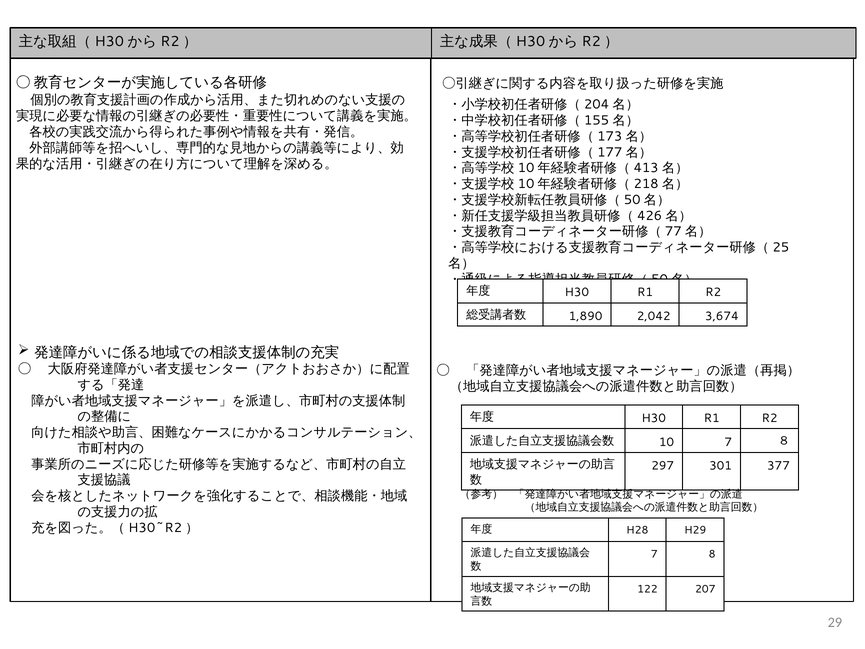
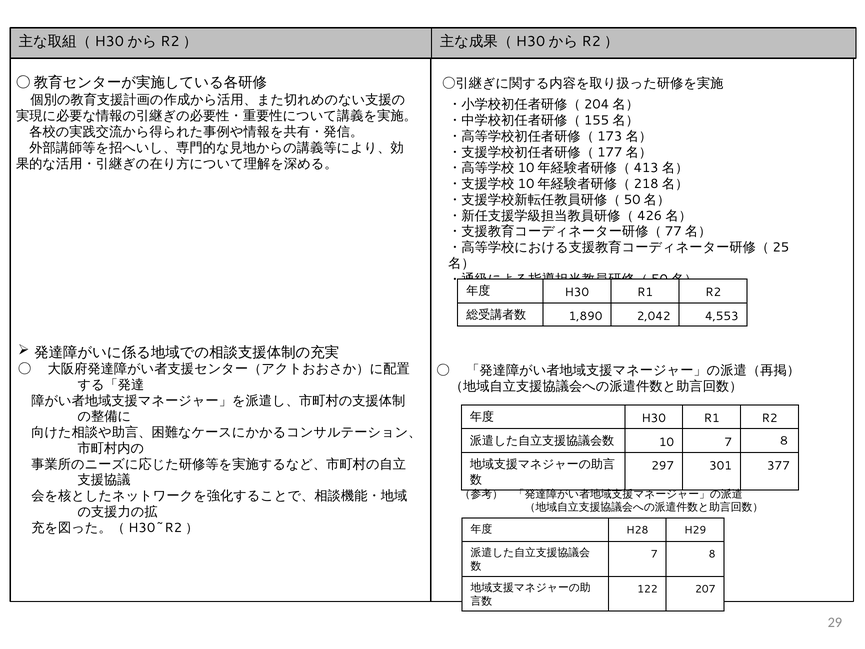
3,674: 3,674 -> 4,553
